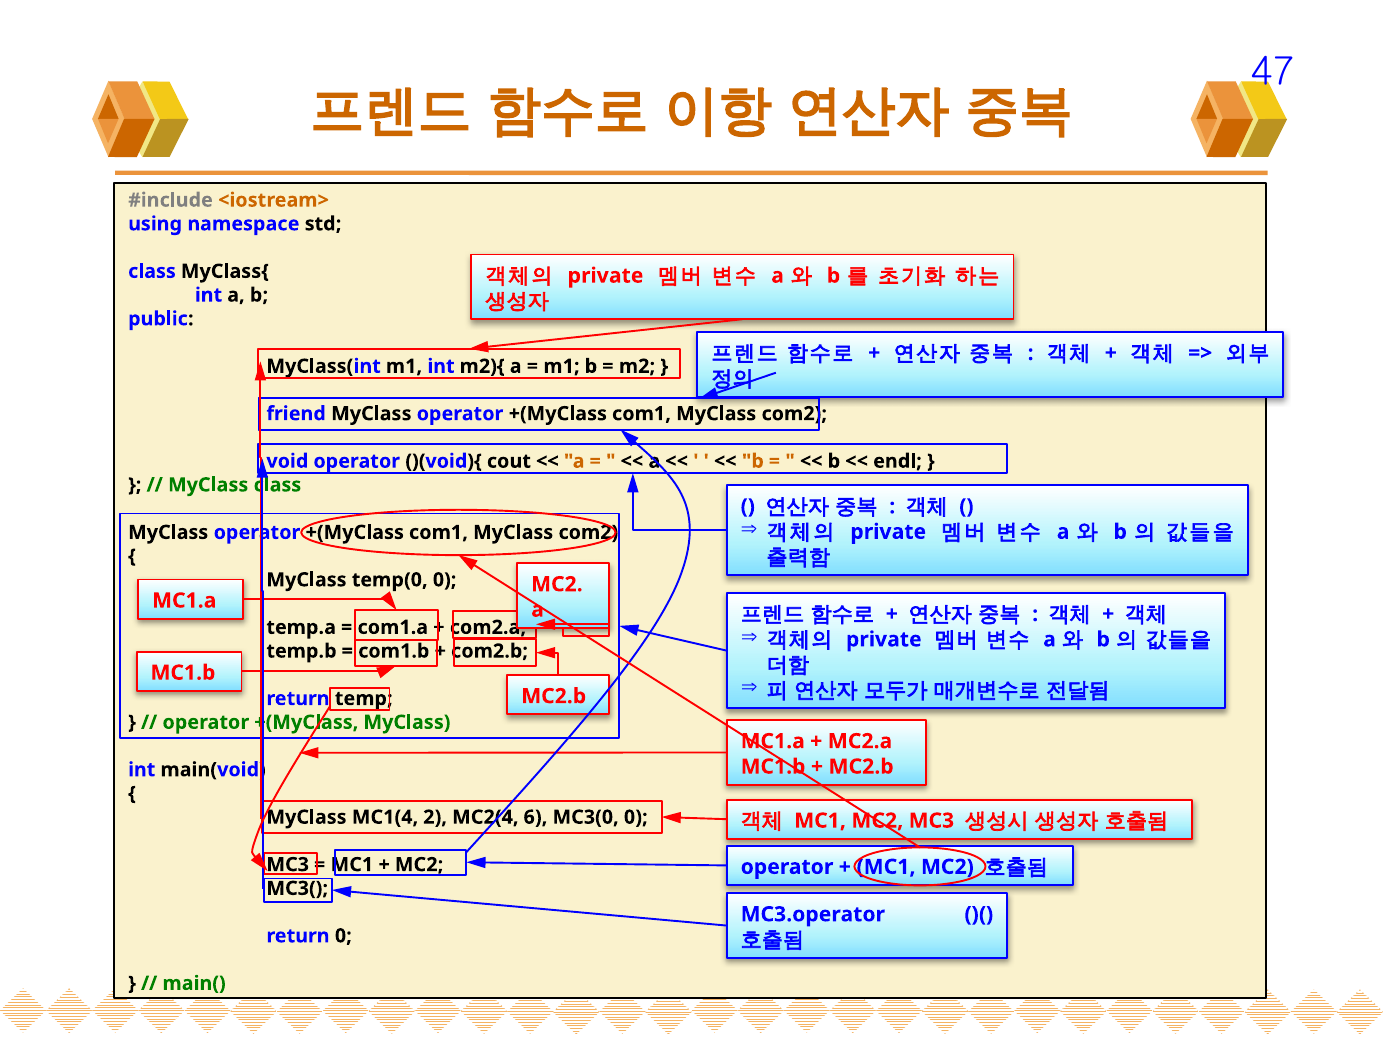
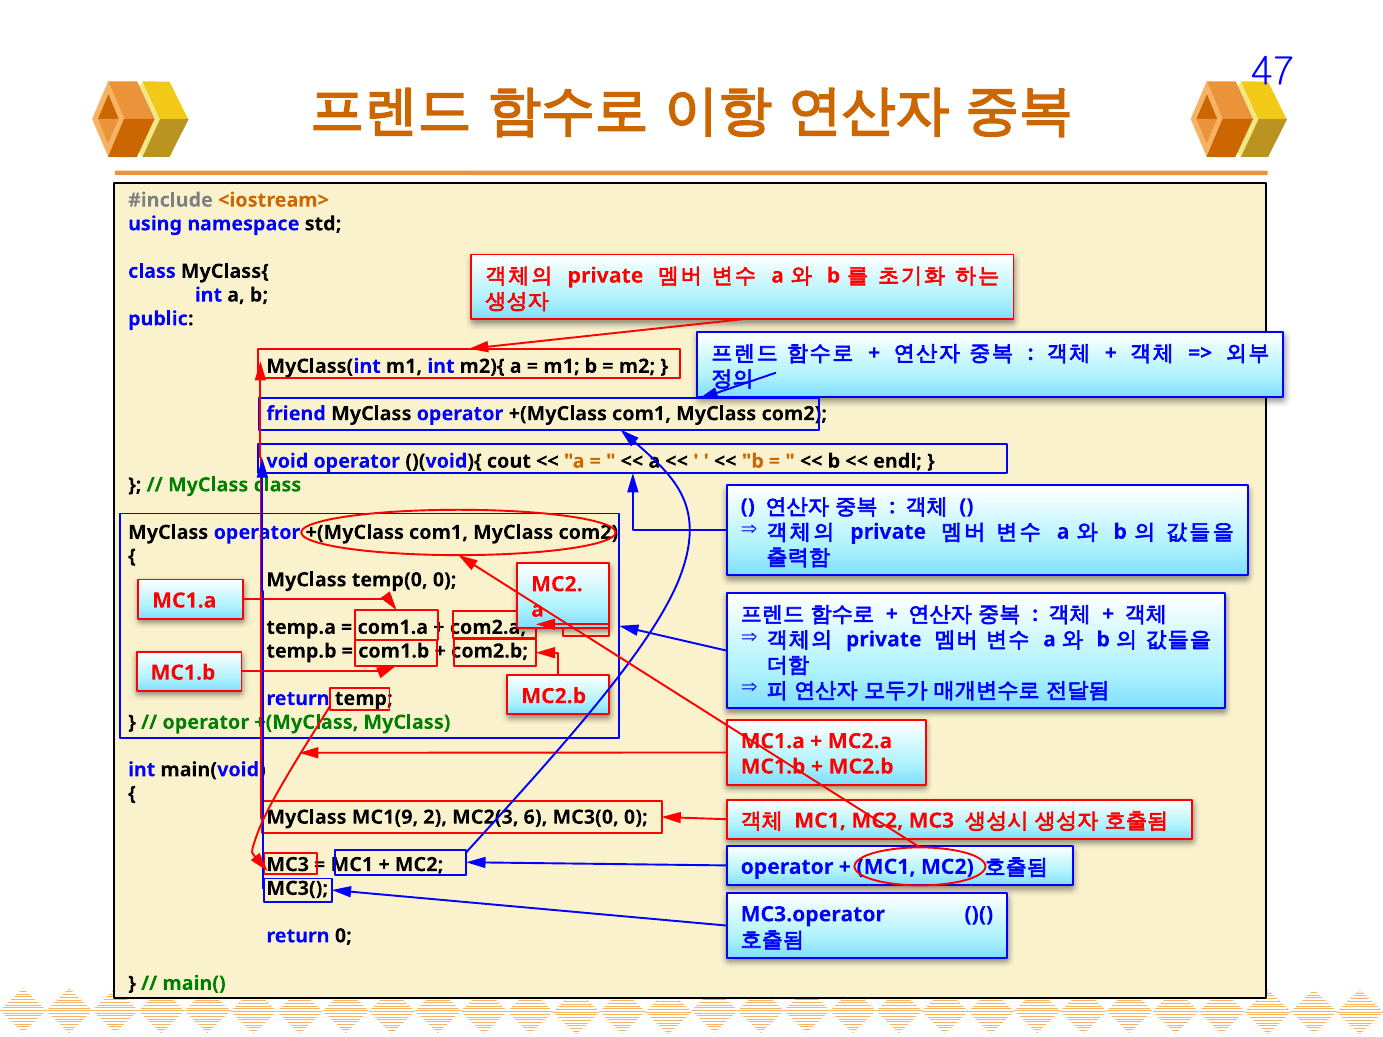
MC1(4: MC1(4 -> MC1(9
MC2(4: MC2(4 -> MC2(3
